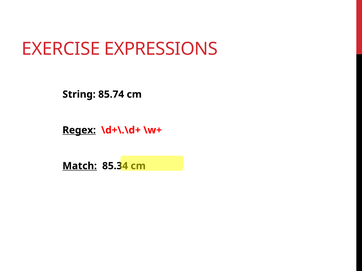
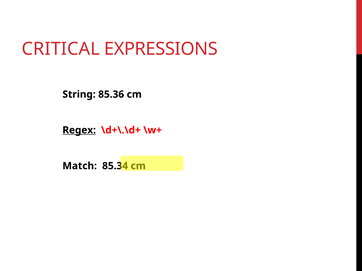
EXERCISE: EXERCISE -> CRITICAL
85.74: 85.74 -> 85.36
Match underline: present -> none
